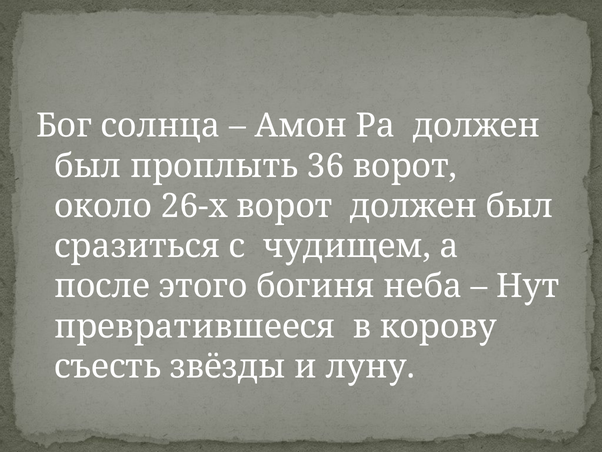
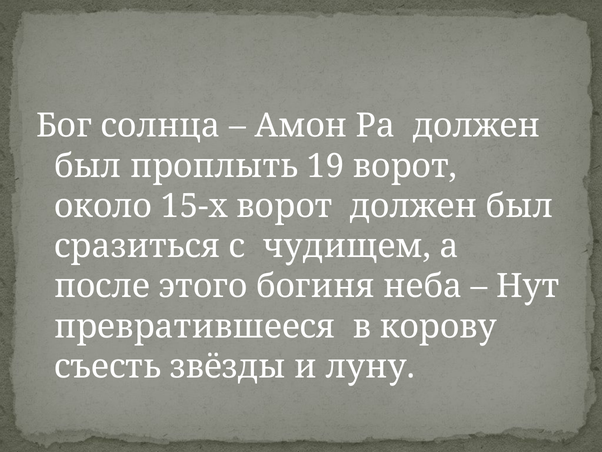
36: 36 -> 19
26-х: 26-х -> 15-х
